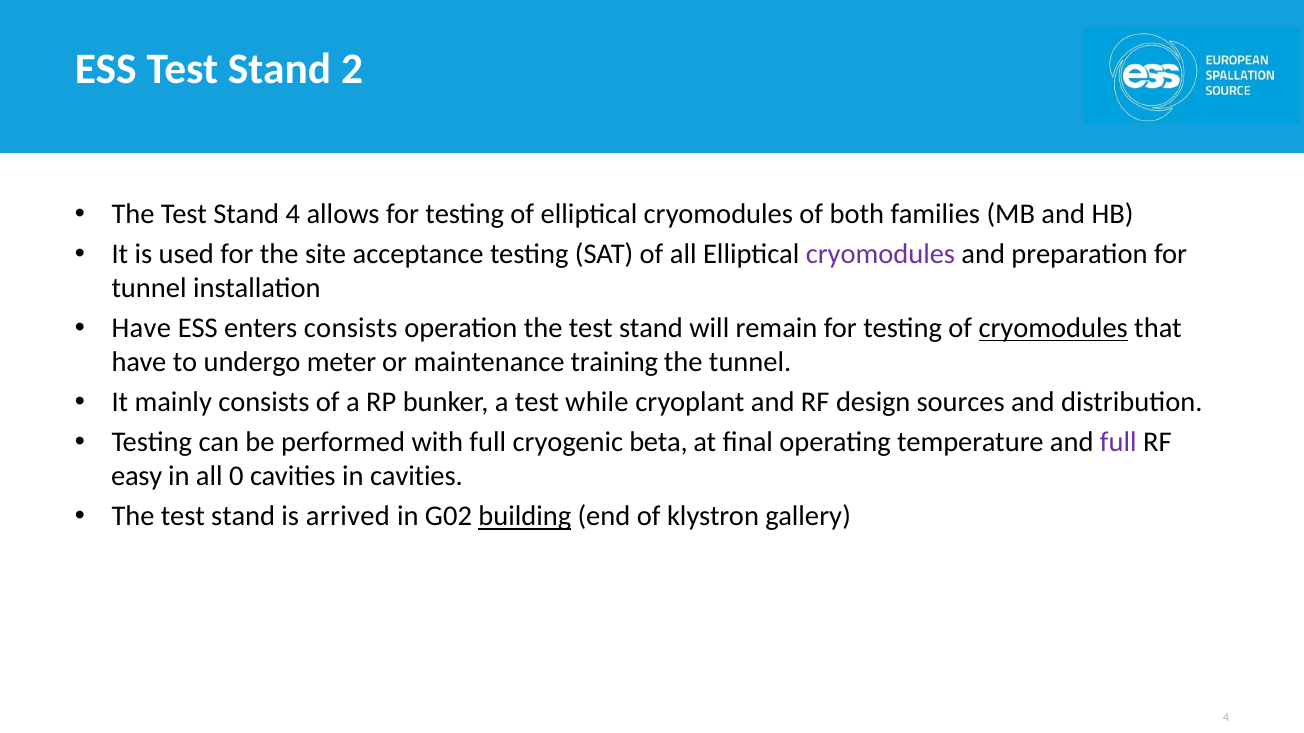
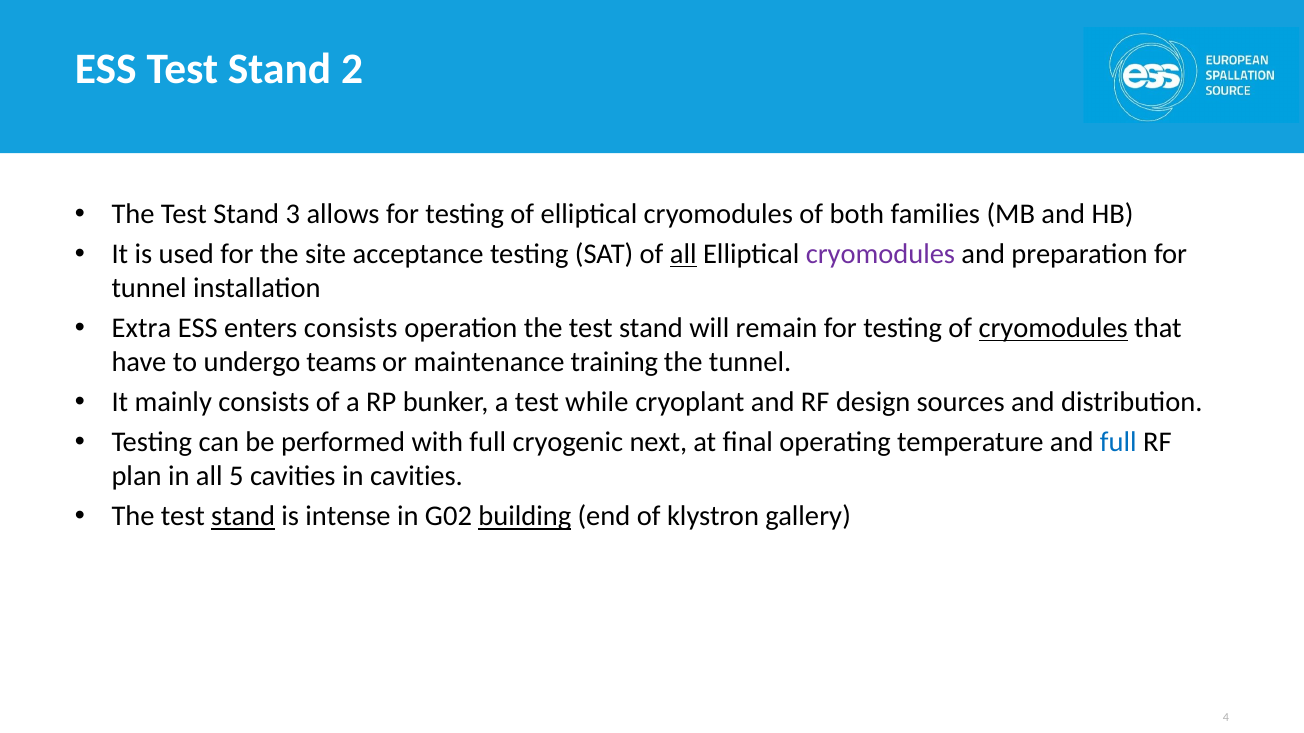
Stand 4: 4 -> 3
all at (683, 254) underline: none -> present
Have at (141, 329): Have -> Extra
meter: meter -> teams
beta: beta -> next
full at (1118, 443) colour: purple -> blue
easy: easy -> plan
0: 0 -> 5
stand at (243, 517) underline: none -> present
arrived: arrived -> intense
